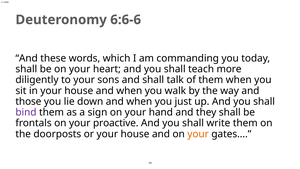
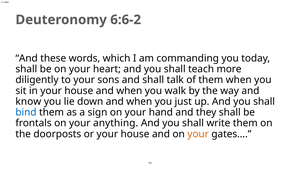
6:6-6: 6:6-6 -> 6:6-2
those: those -> know
bind colour: purple -> blue
proactive: proactive -> anything
